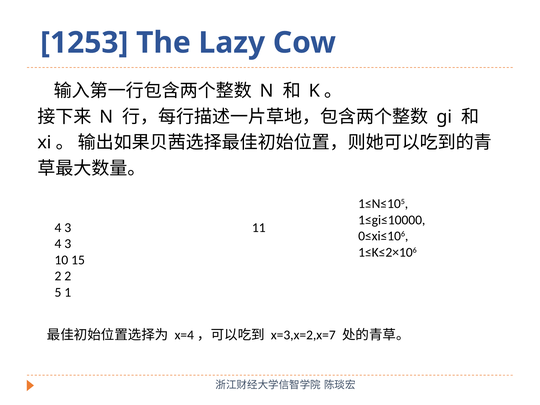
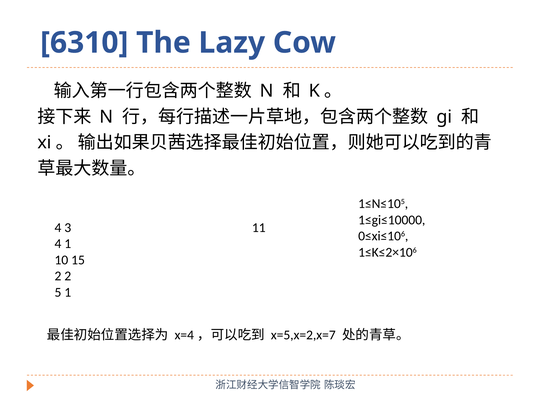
1253: 1253 -> 6310
3 at (68, 244): 3 -> 1
x=3,x=2,x=7: x=3,x=2,x=7 -> x=5,x=2,x=7
